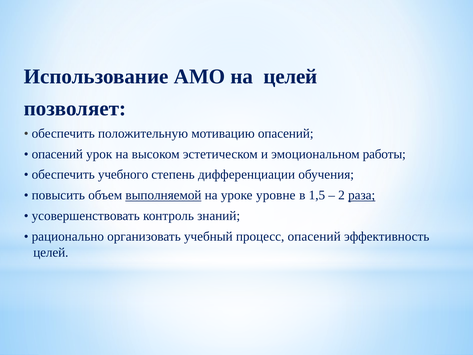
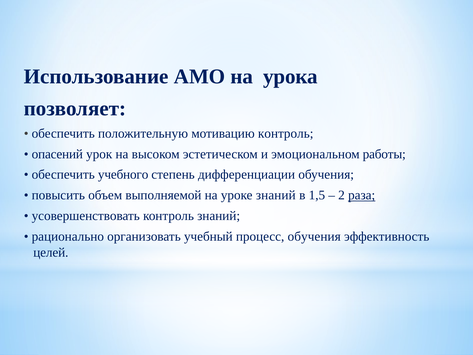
на целей: целей -> урока
мотивацию опасений: опасений -> контроль
выполняемой underline: present -> none
уроке уровне: уровне -> знаний
процесс опасений: опасений -> обучения
